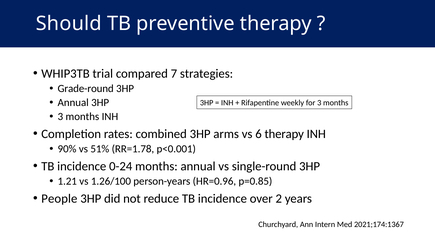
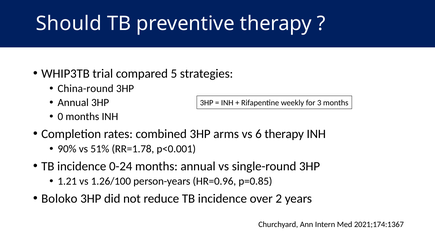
7: 7 -> 5
Grade-round: Grade-round -> China-round
3 at (60, 117): 3 -> 0
People: People -> Boloko
